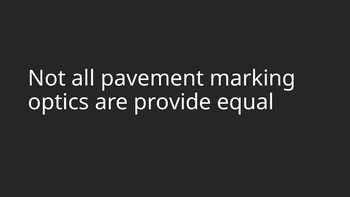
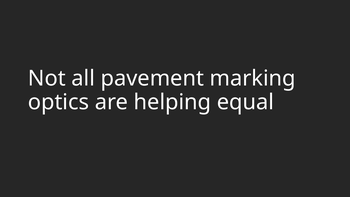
provide: provide -> helping
